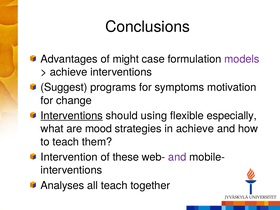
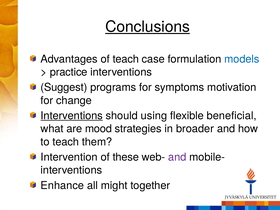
Conclusions underline: none -> present
of might: might -> teach
models colour: purple -> blue
achieve at (69, 72): achieve -> practice
especially: especially -> beneficial
in achieve: achieve -> broader
Analyses: Analyses -> Enhance
all teach: teach -> might
